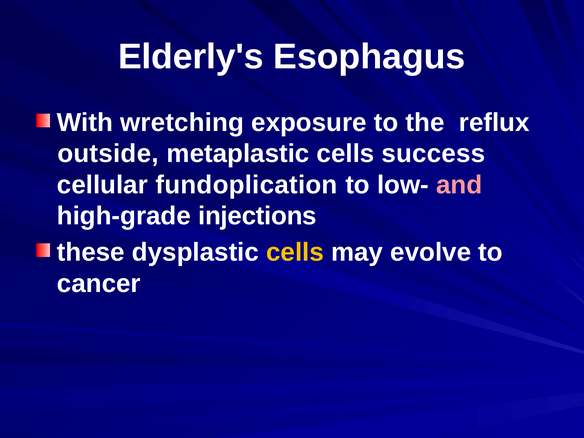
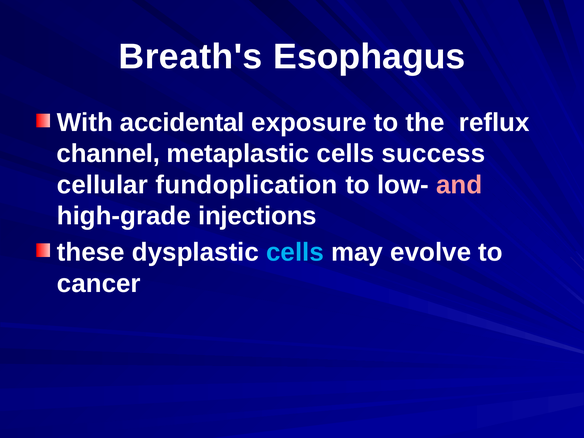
Elderly's: Elderly's -> Breath's
wretching: wretching -> accidental
outside: outside -> channel
cells at (295, 252) colour: yellow -> light blue
